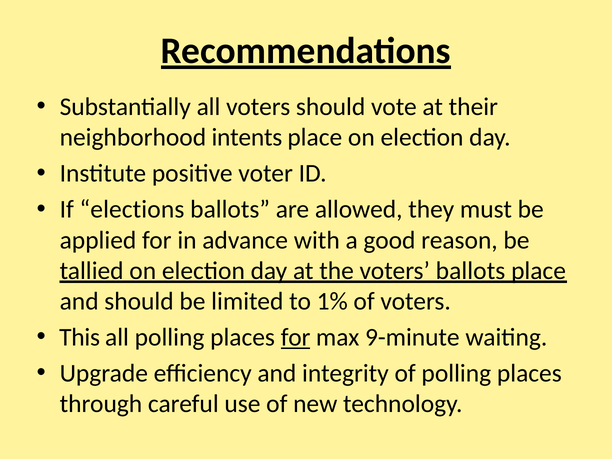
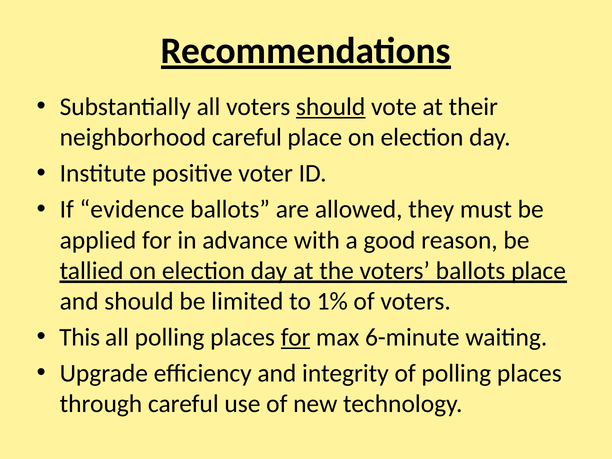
should at (331, 107) underline: none -> present
neighborhood intents: intents -> careful
elections: elections -> evidence
9-minute: 9-minute -> 6-minute
